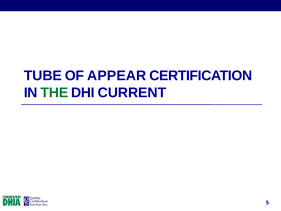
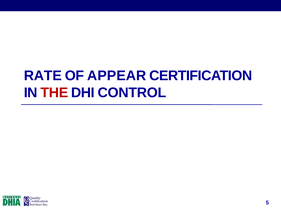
TUBE: TUBE -> RATE
THE colour: green -> red
CURRENT: CURRENT -> CONTROL
